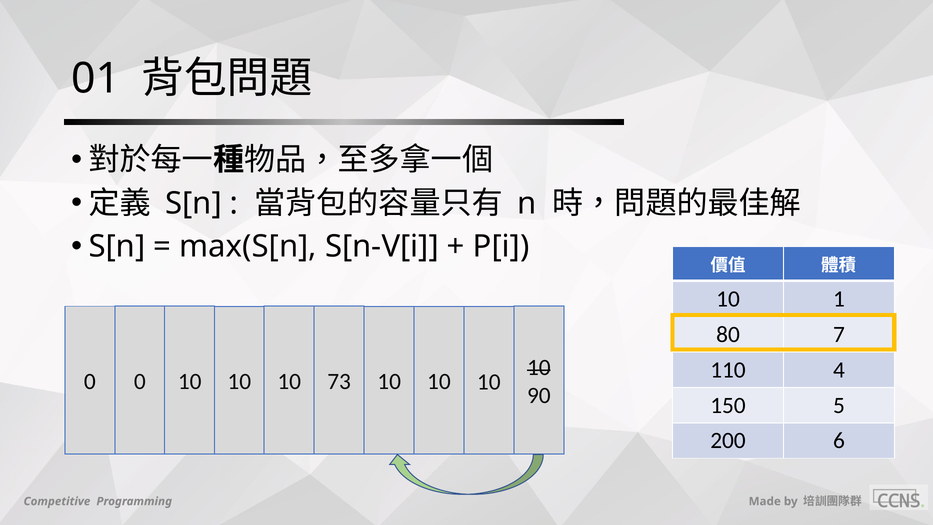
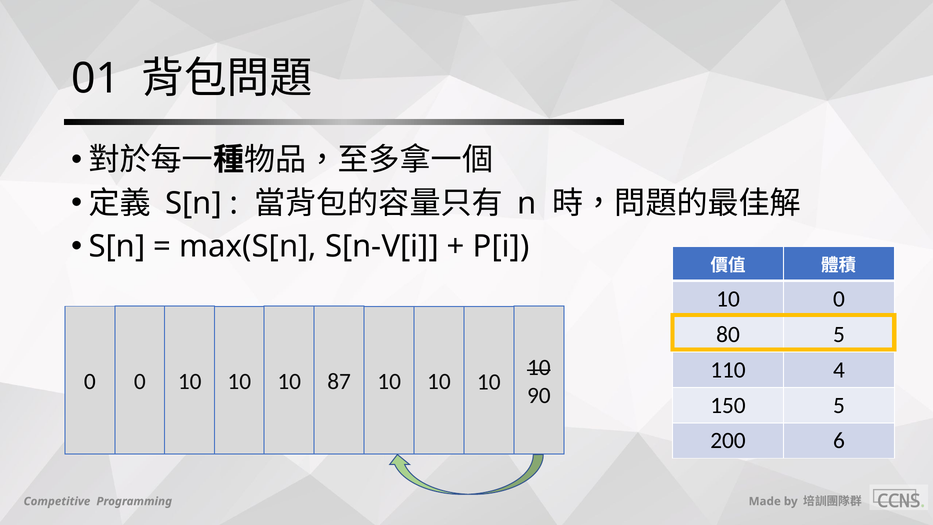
10 1: 1 -> 0
80 7: 7 -> 5
73: 73 -> 87
